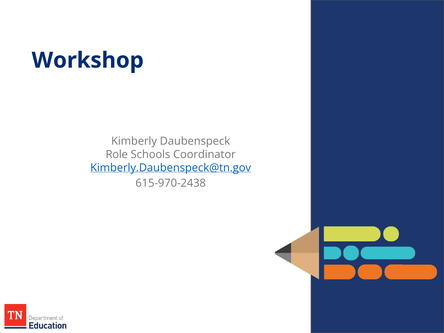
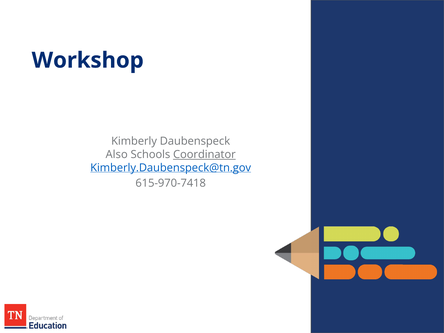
Role: Role -> Also
Coordinator underline: none -> present
615-970-2438: 615-970-2438 -> 615-970-7418
